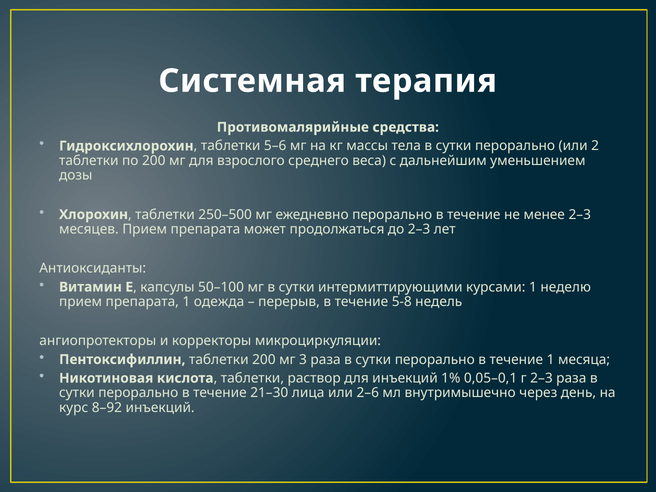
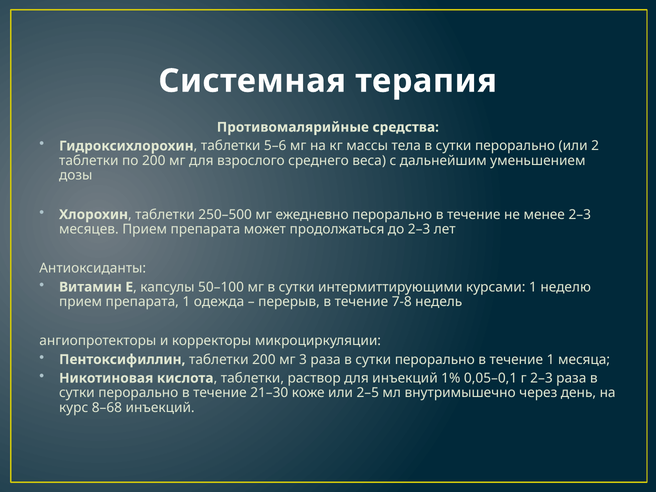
5-8: 5-8 -> 7-8
лица: лица -> коже
2–6: 2–6 -> 2–5
8–92: 8–92 -> 8–68
